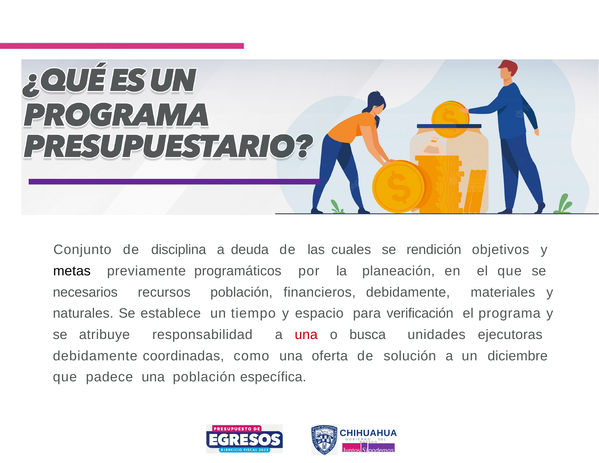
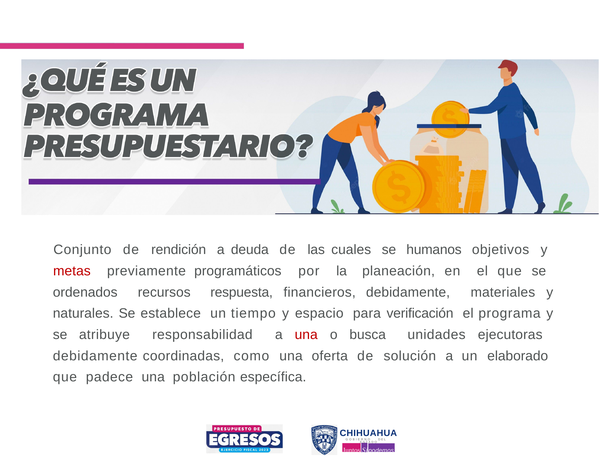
disciplina: disciplina -> rendición
rendición: rendición -> humanos
metas colour: black -> red
necesarios: necesarios -> ordenados
recursos población: población -> respuesta
diciembre: diciembre -> elaborado
